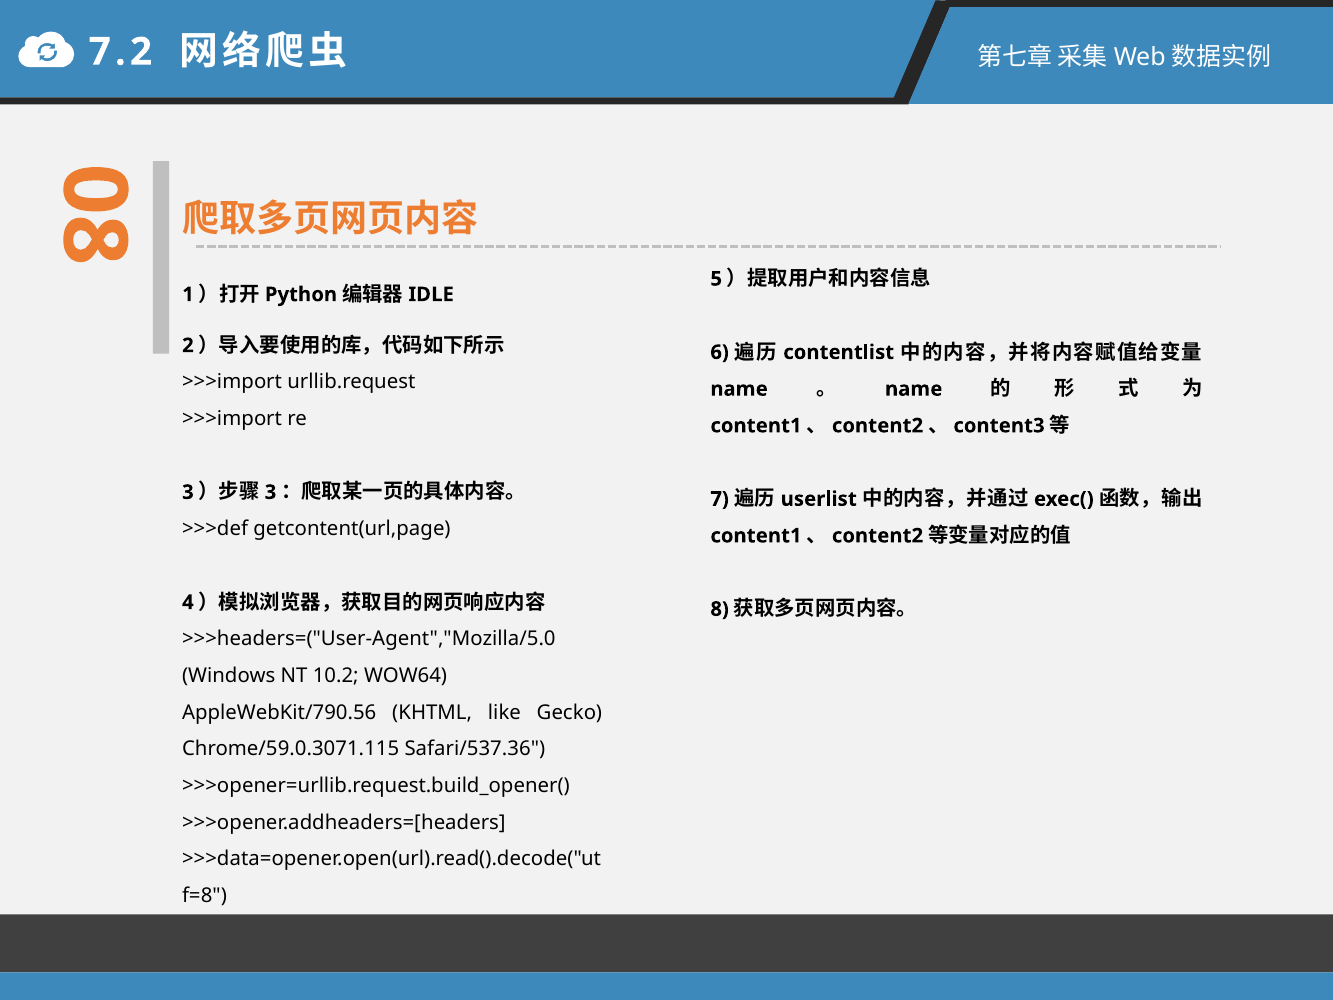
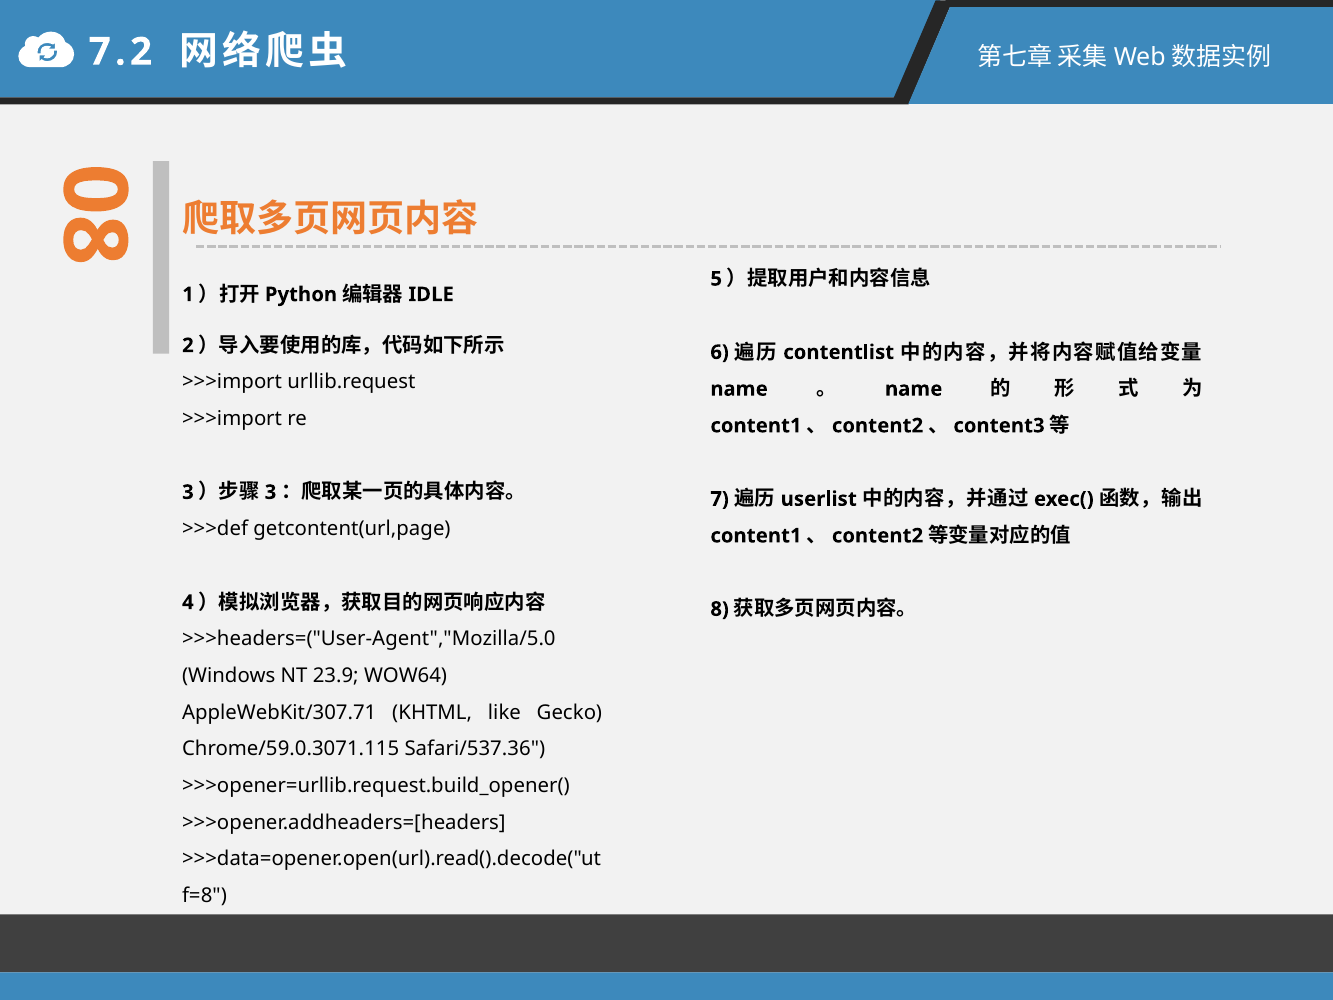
10.2: 10.2 -> 23.9
AppleWebKit/790.56: AppleWebKit/790.56 -> AppleWebKit/307.71
